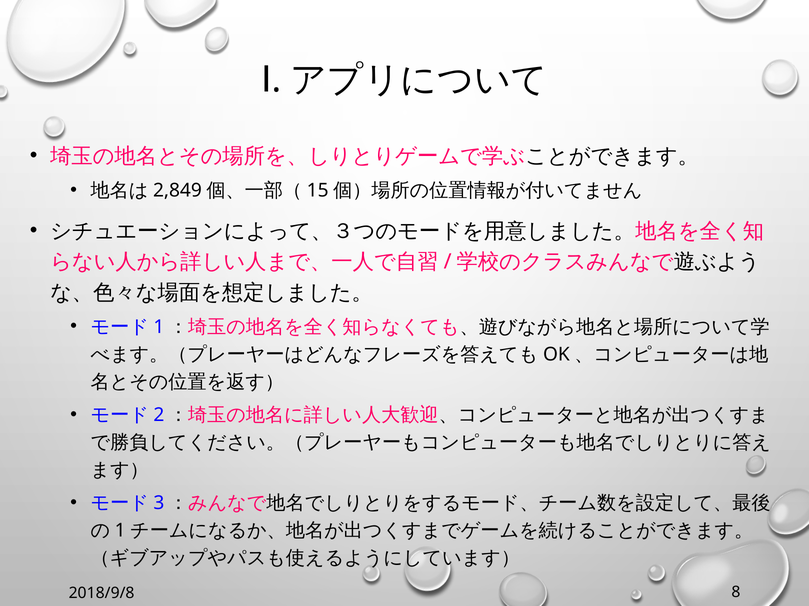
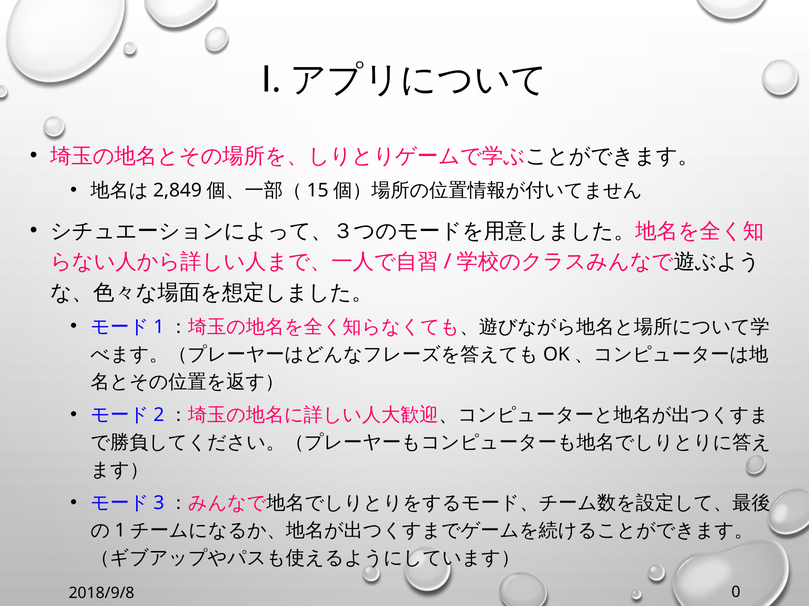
8: 8 -> 0
